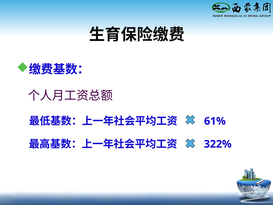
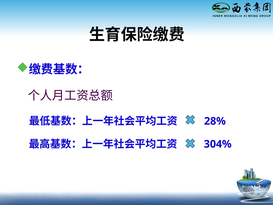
61%: 61% -> 28%
322%: 322% -> 304%
